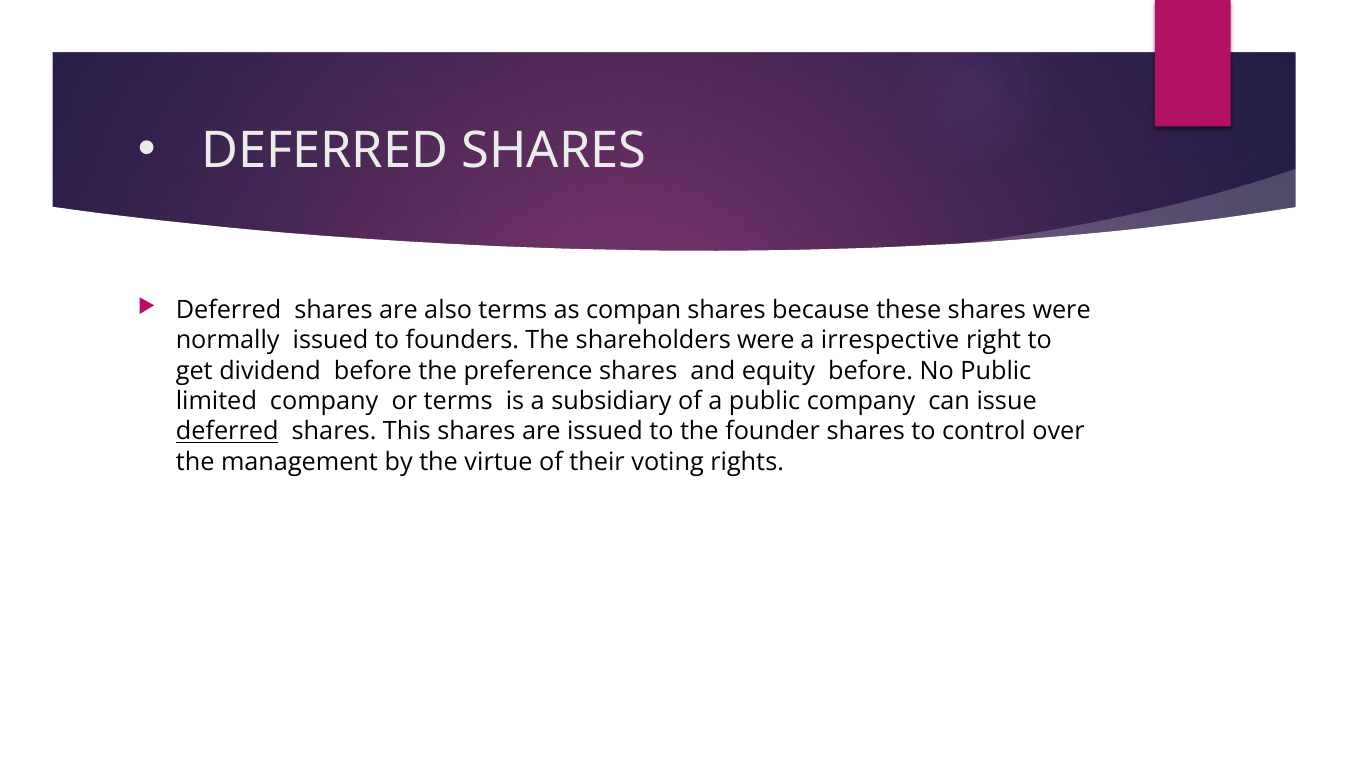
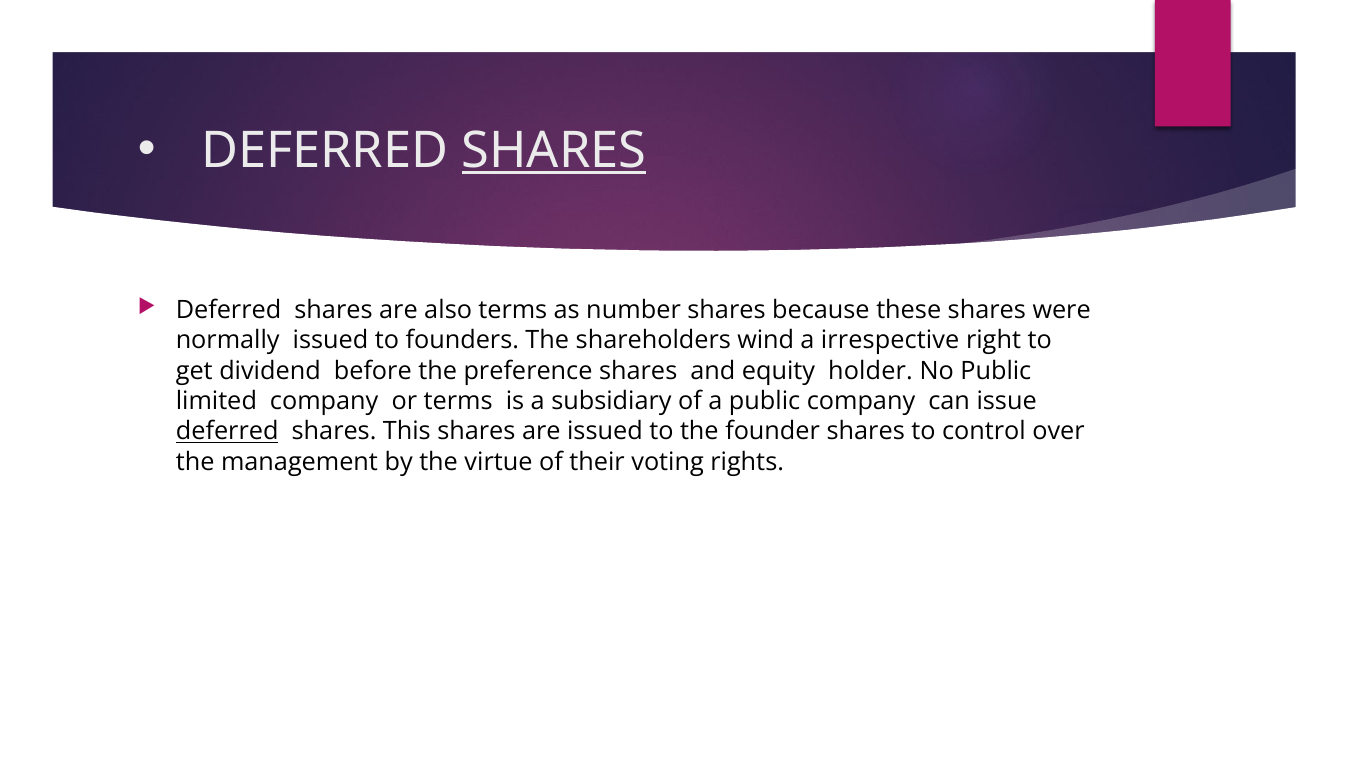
SHARES at (554, 150) underline: none -> present
compan: compan -> number
shareholders were: were -> wind
equity before: before -> holder
